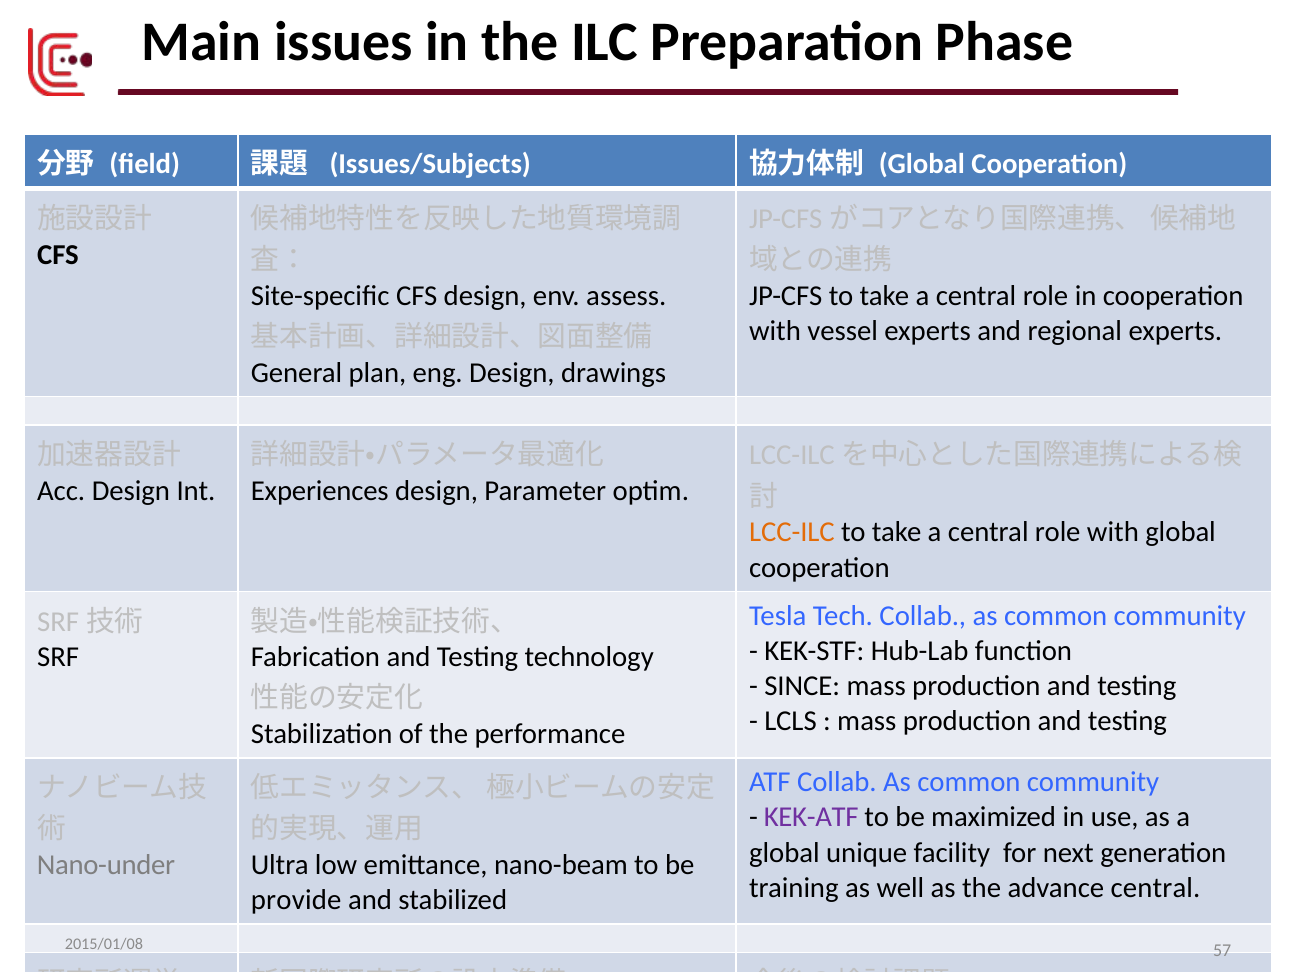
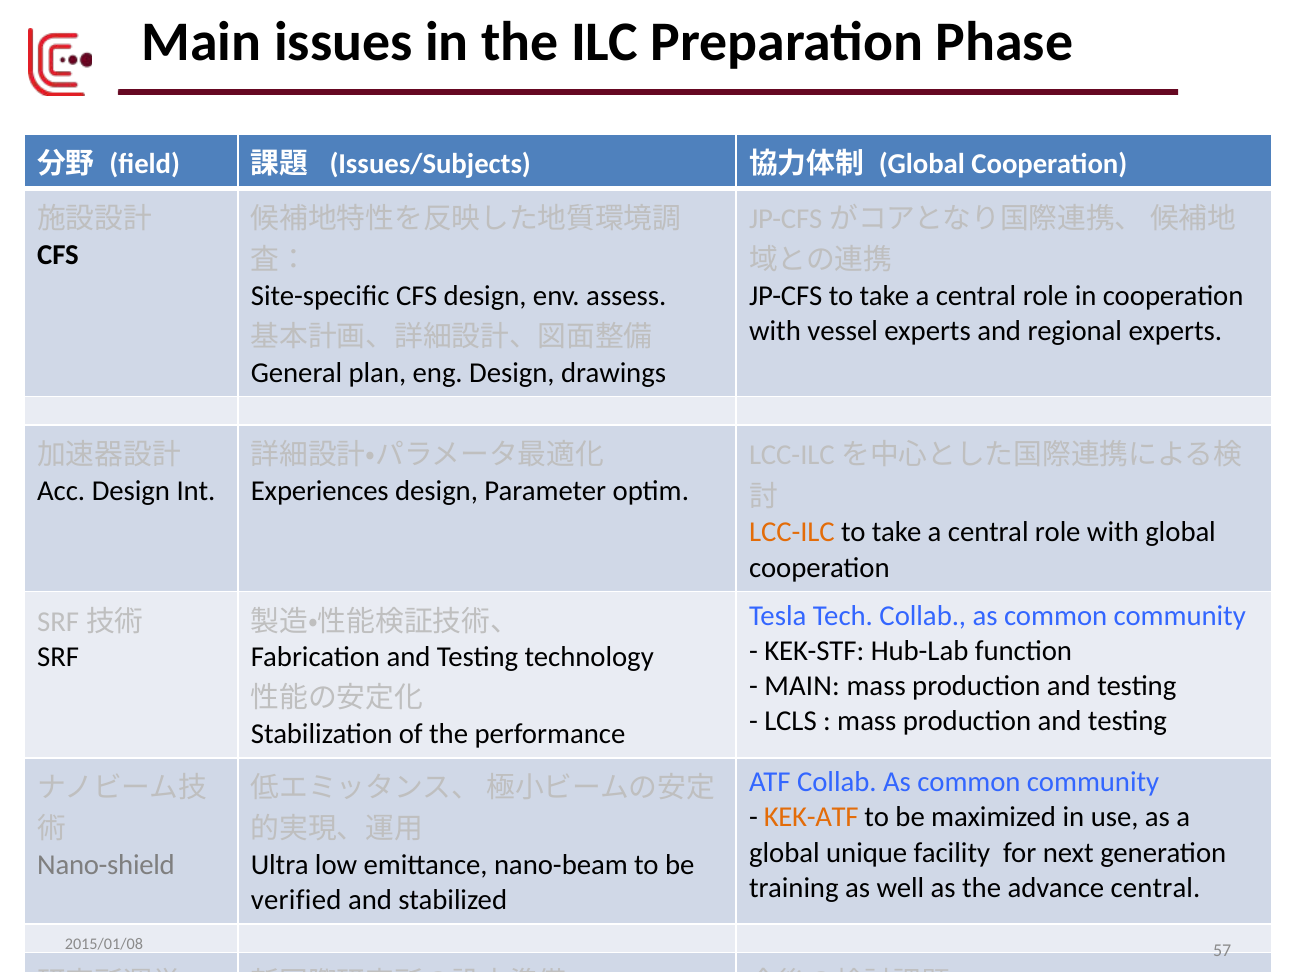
SINCE at (802, 686): SINCE -> MAIN
KEK-ATF colour: purple -> orange
Nano-under: Nano-under -> Nano-shield
provide: provide -> verified
